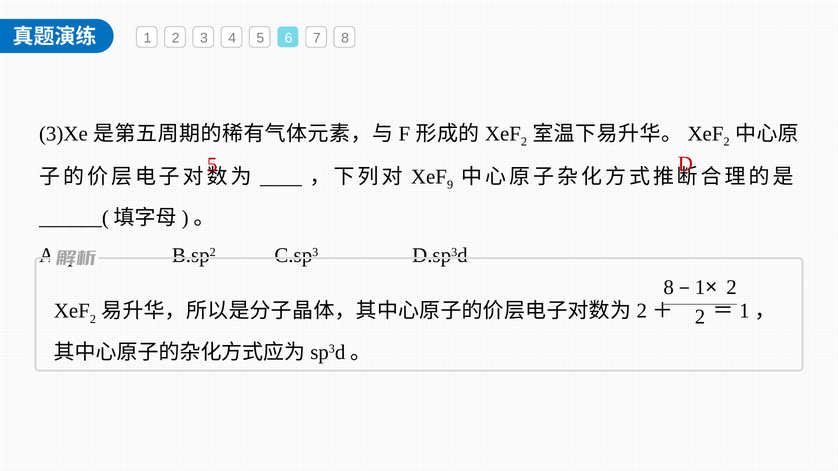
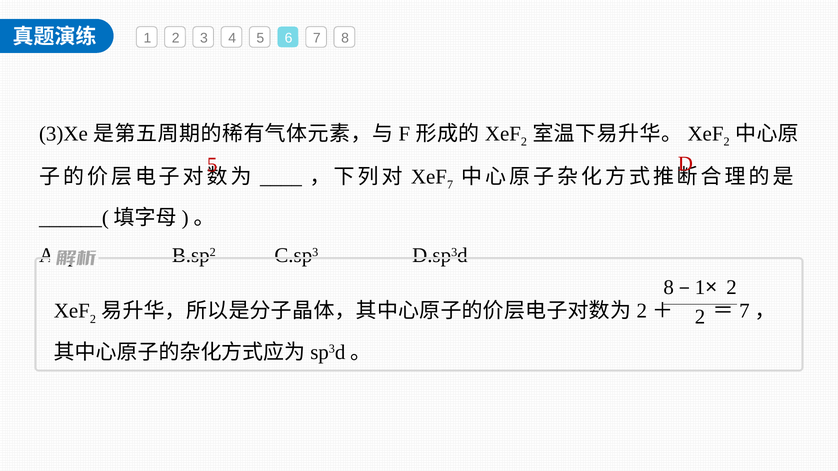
9 at (450, 185): 9 -> 7
1 at (744, 311): 1 -> 7
